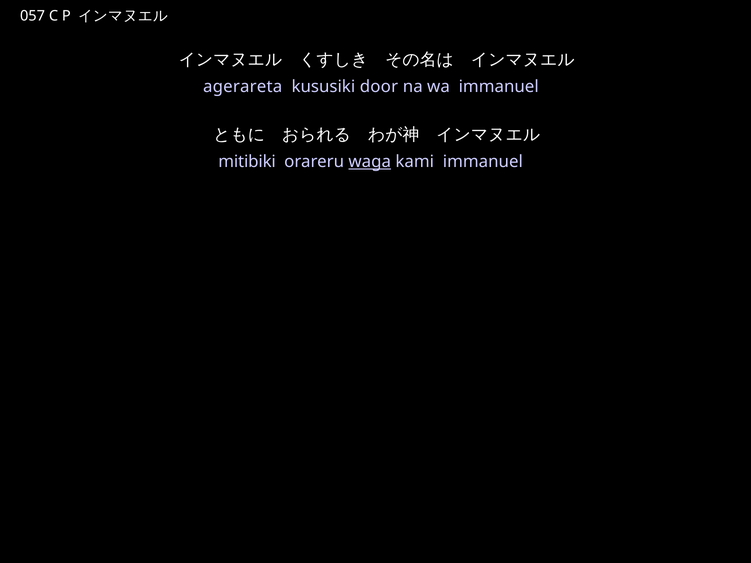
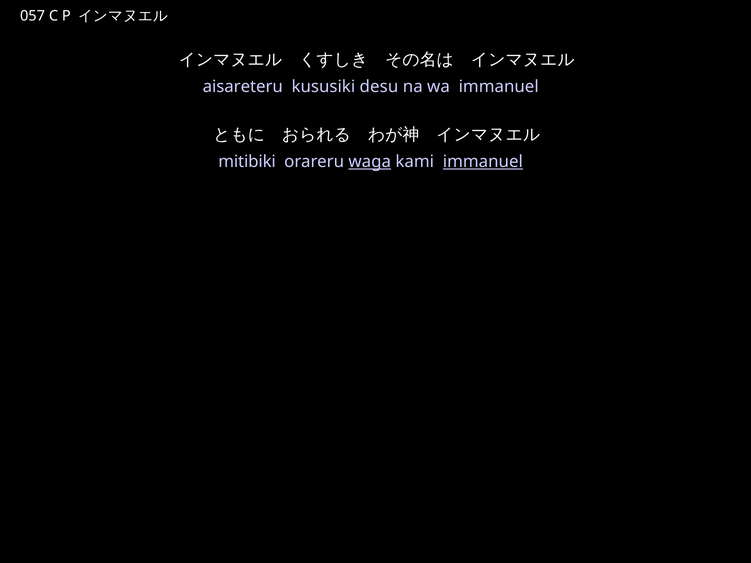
agerareta: agerareta -> aisareteru
door: door -> desu
immanuel at (483, 162) underline: none -> present
